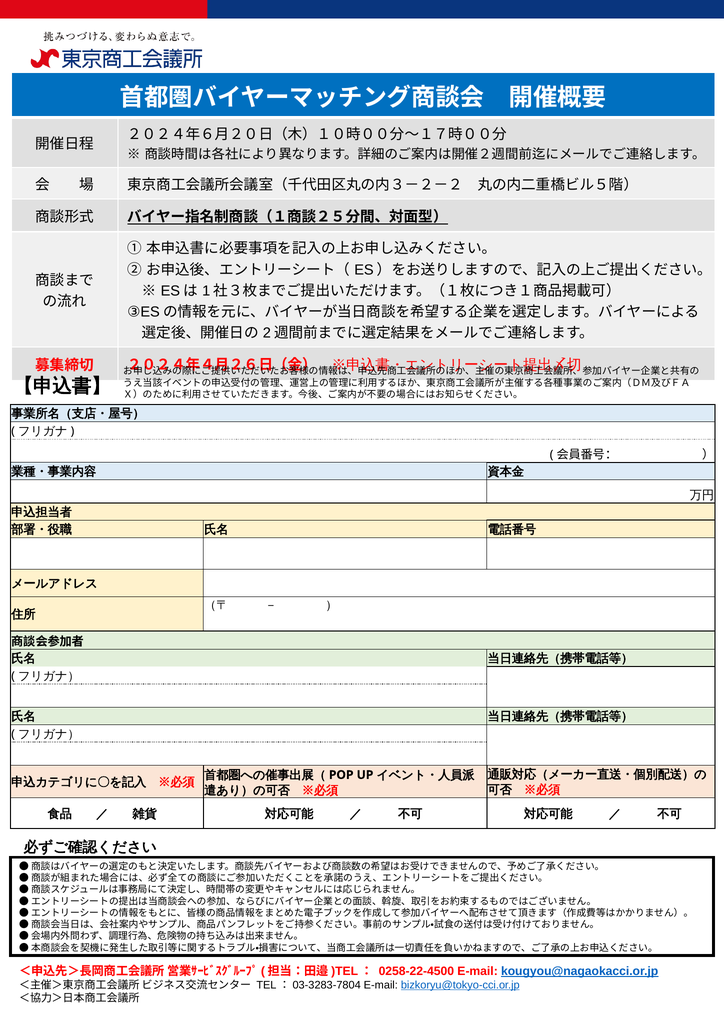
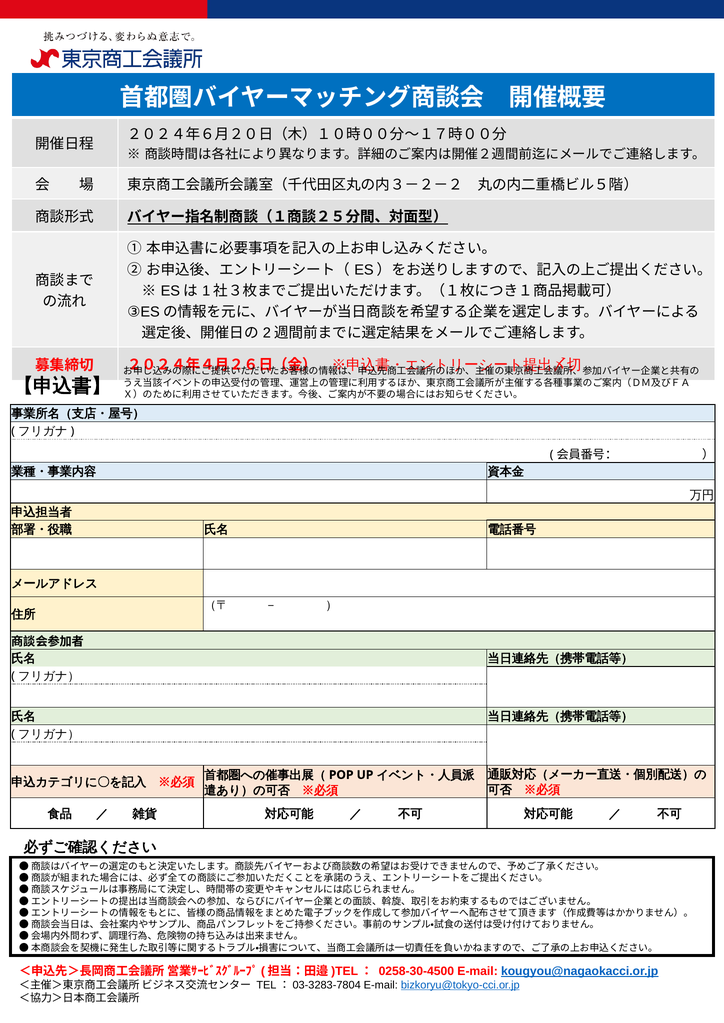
0258-22-4500: 0258-22-4500 -> 0258-30-4500
